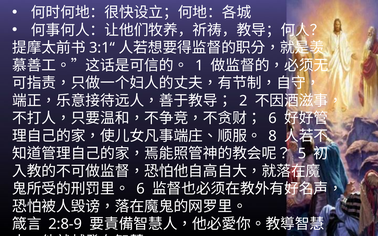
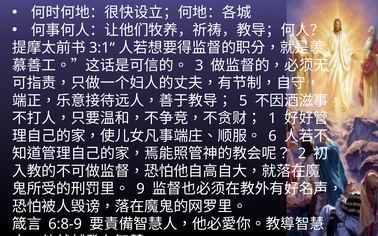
1: 1 -> 3
2: 2 -> 5
6 at (273, 118): 6 -> 1
8: 8 -> 6
5: 5 -> 2
6 at (141, 189): 6 -> 9
2:8-9: 2:8-9 -> 6:8-9
